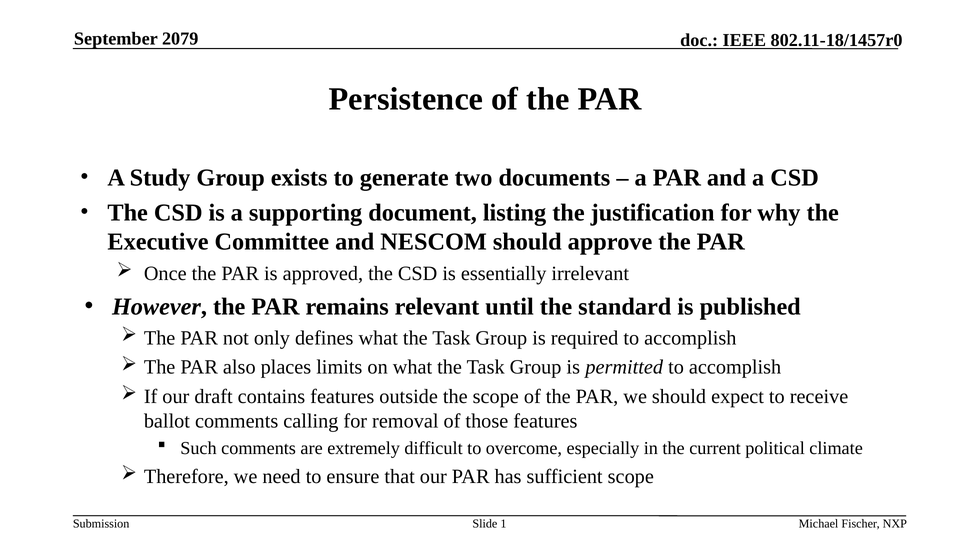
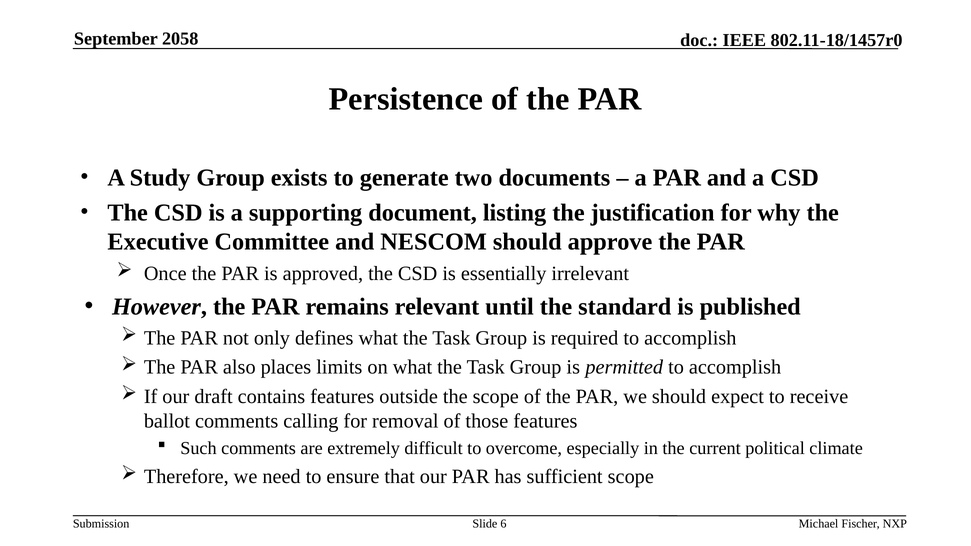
2079: 2079 -> 2058
1: 1 -> 6
